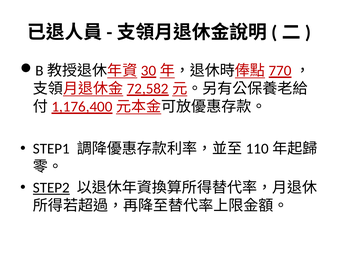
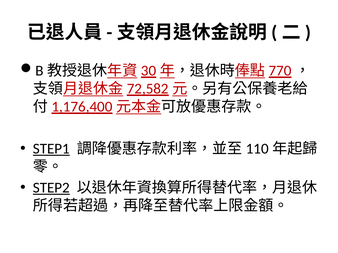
STEP1 underline: none -> present
